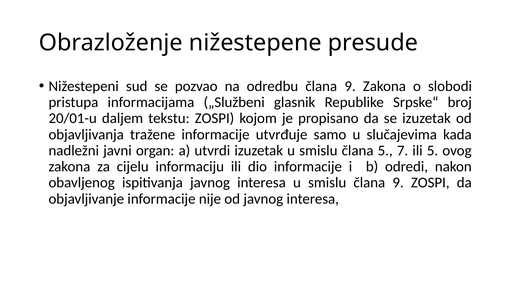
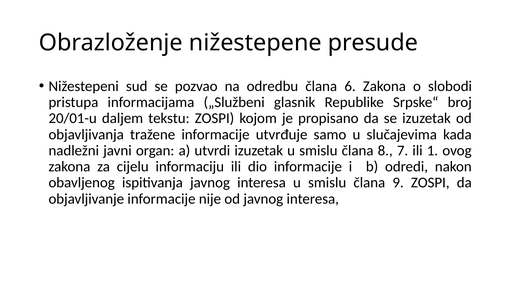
odredbu člana 9: 9 -> 6
člana 5: 5 -> 8
ili 5: 5 -> 1
